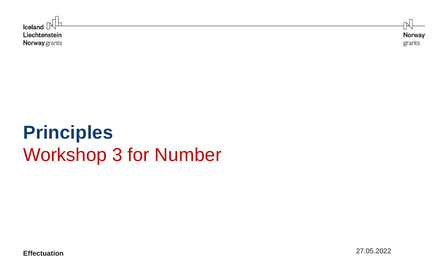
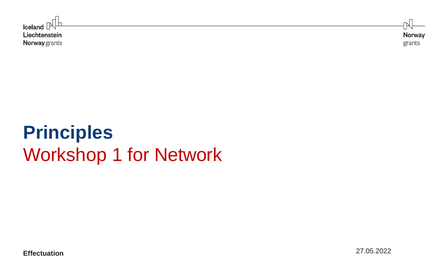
3: 3 -> 1
Number: Number -> Network
